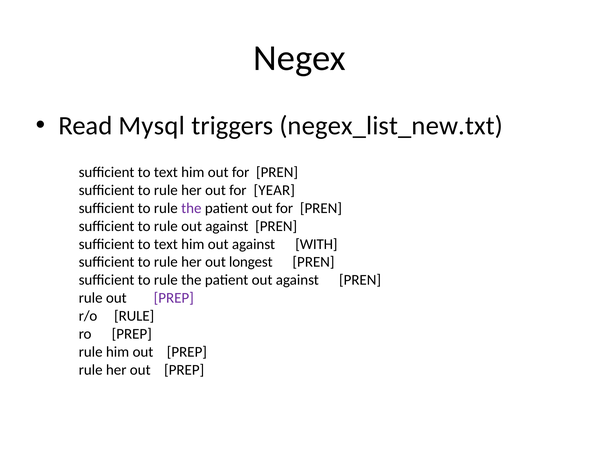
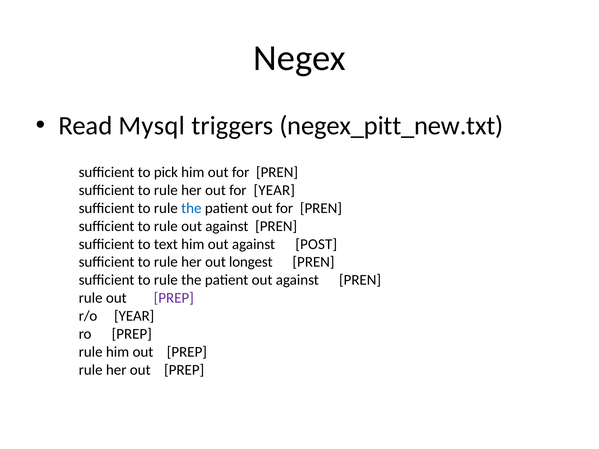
negex_list_new.txt: negex_list_new.txt -> negex_pitt_new.txt
text at (166, 172): text -> pick
the at (191, 208) colour: purple -> blue
WITH: WITH -> POST
r/o RULE: RULE -> YEAR
